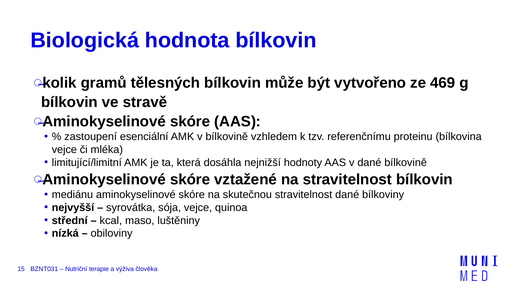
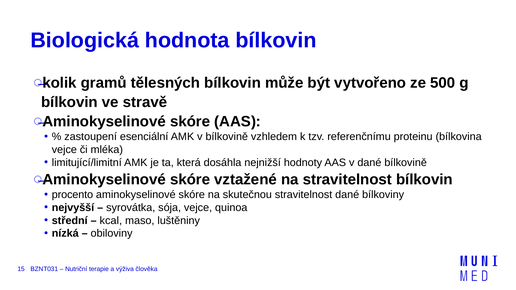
469: 469 -> 500
mediánu: mediánu -> procento
